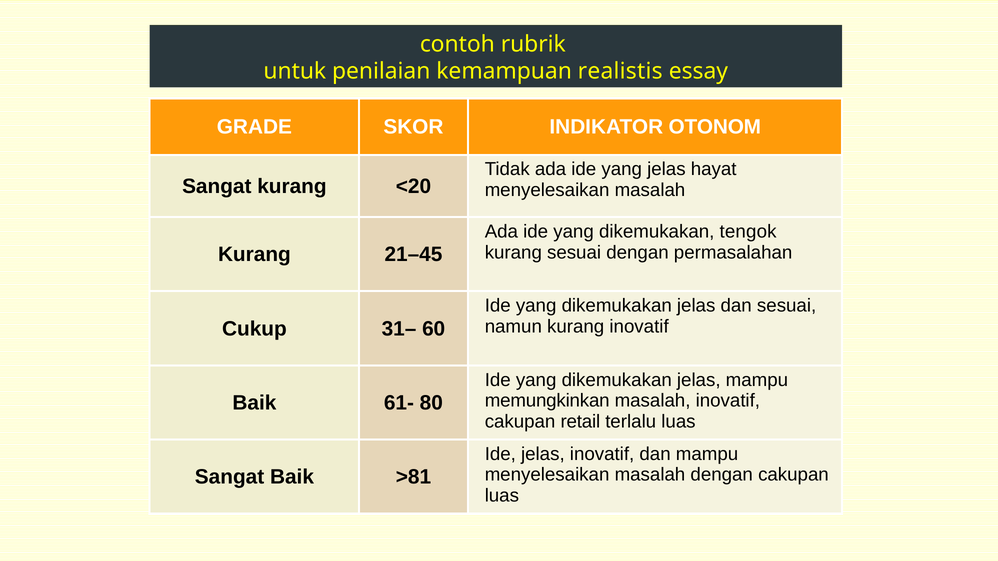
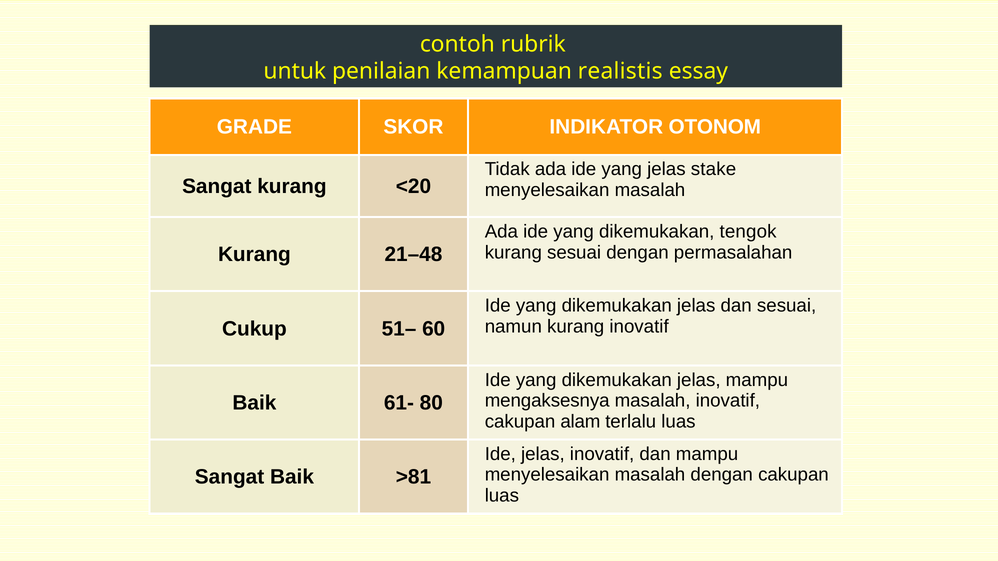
hayat: hayat -> stake
21–45: 21–45 -> 21–48
31–: 31– -> 51–
memungkinkan: memungkinkan -> mengaksesnya
retail: retail -> alam
